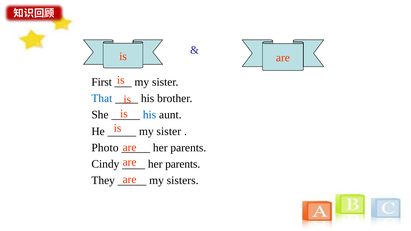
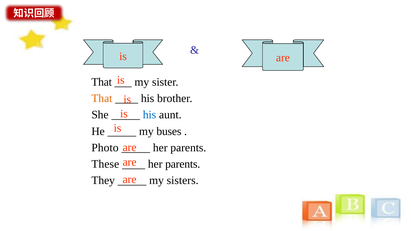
First at (102, 82): First -> That
That at (102, 98) colour: blue -> orange
sister at (169, 131): sister -> buses
Cindy: Cindy -> These
